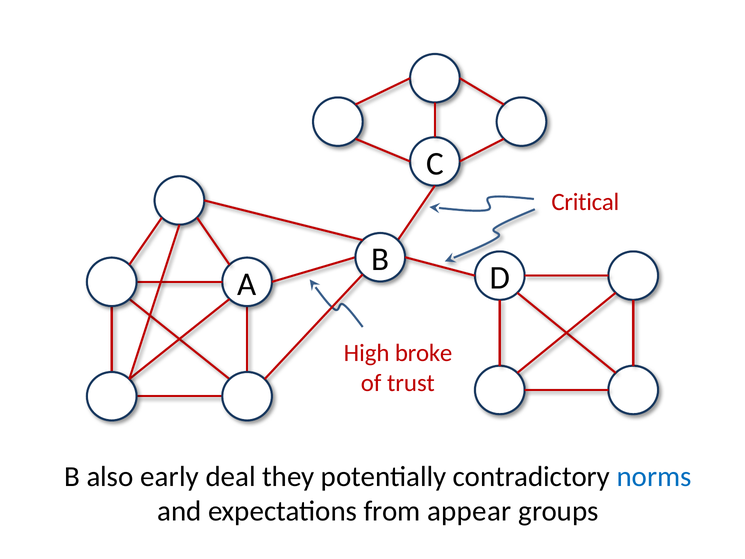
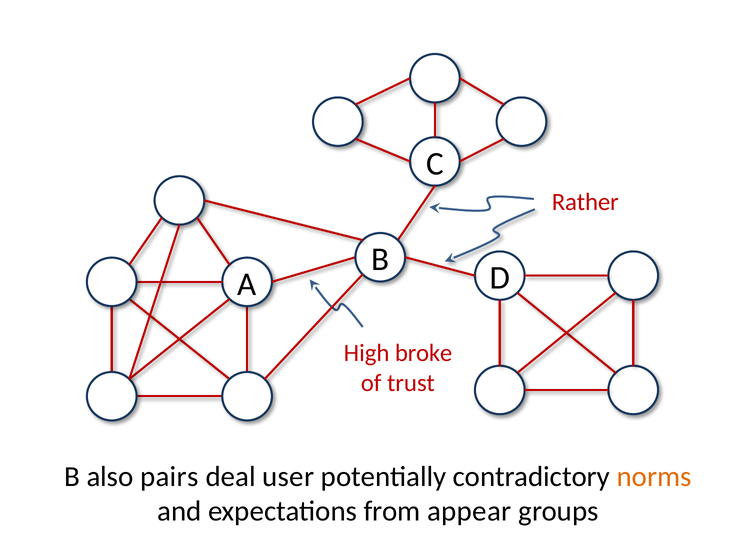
Critical: Critical -> Rather
early: early -> pairs
they: they -> user
norms colour: blue -> orange
